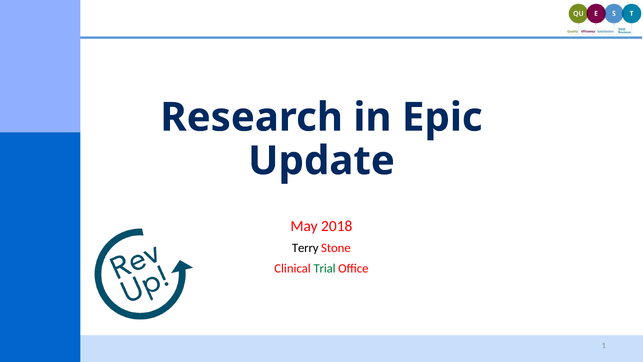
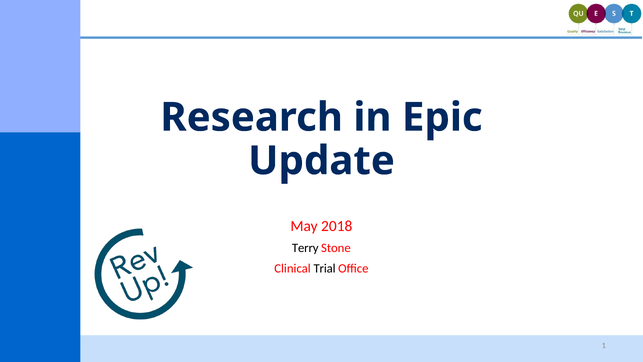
Trial colour: green -> black
